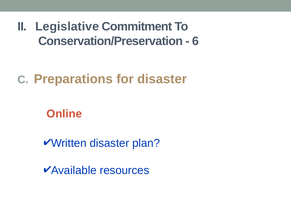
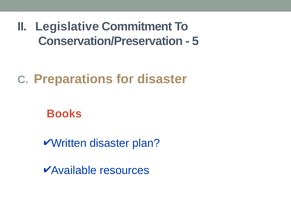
6: 6 -> 5
Online: Online -> Books
